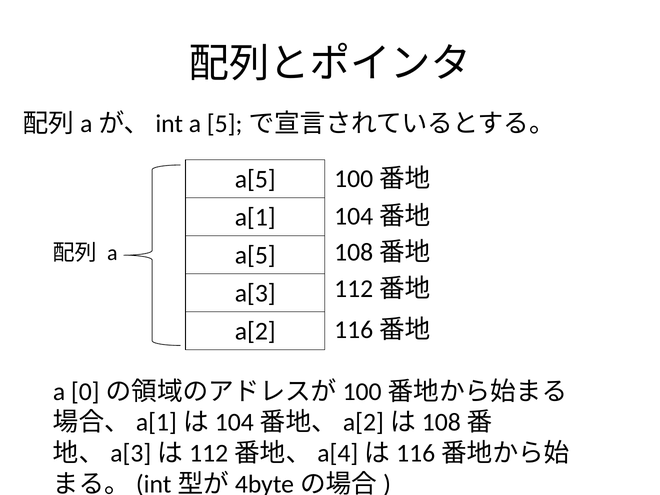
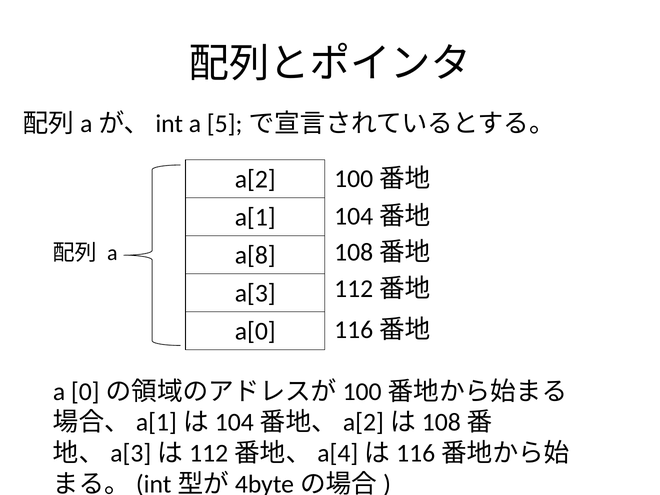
a[5 at (255, 179): a[5 -> a[2
a[5 at (255, 255): a[5 -> a[8
a[2: a[2 -> a[0
